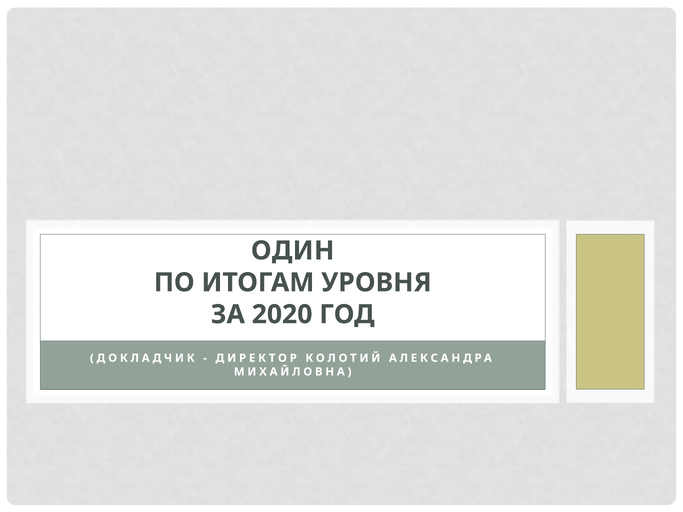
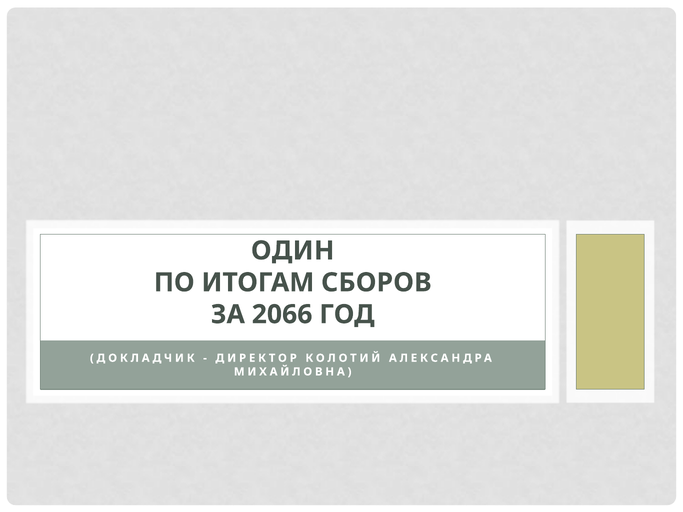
УРОВНЯ: УРОВНЯ -> СБОРОВ
2020: 2020 -> 2066
